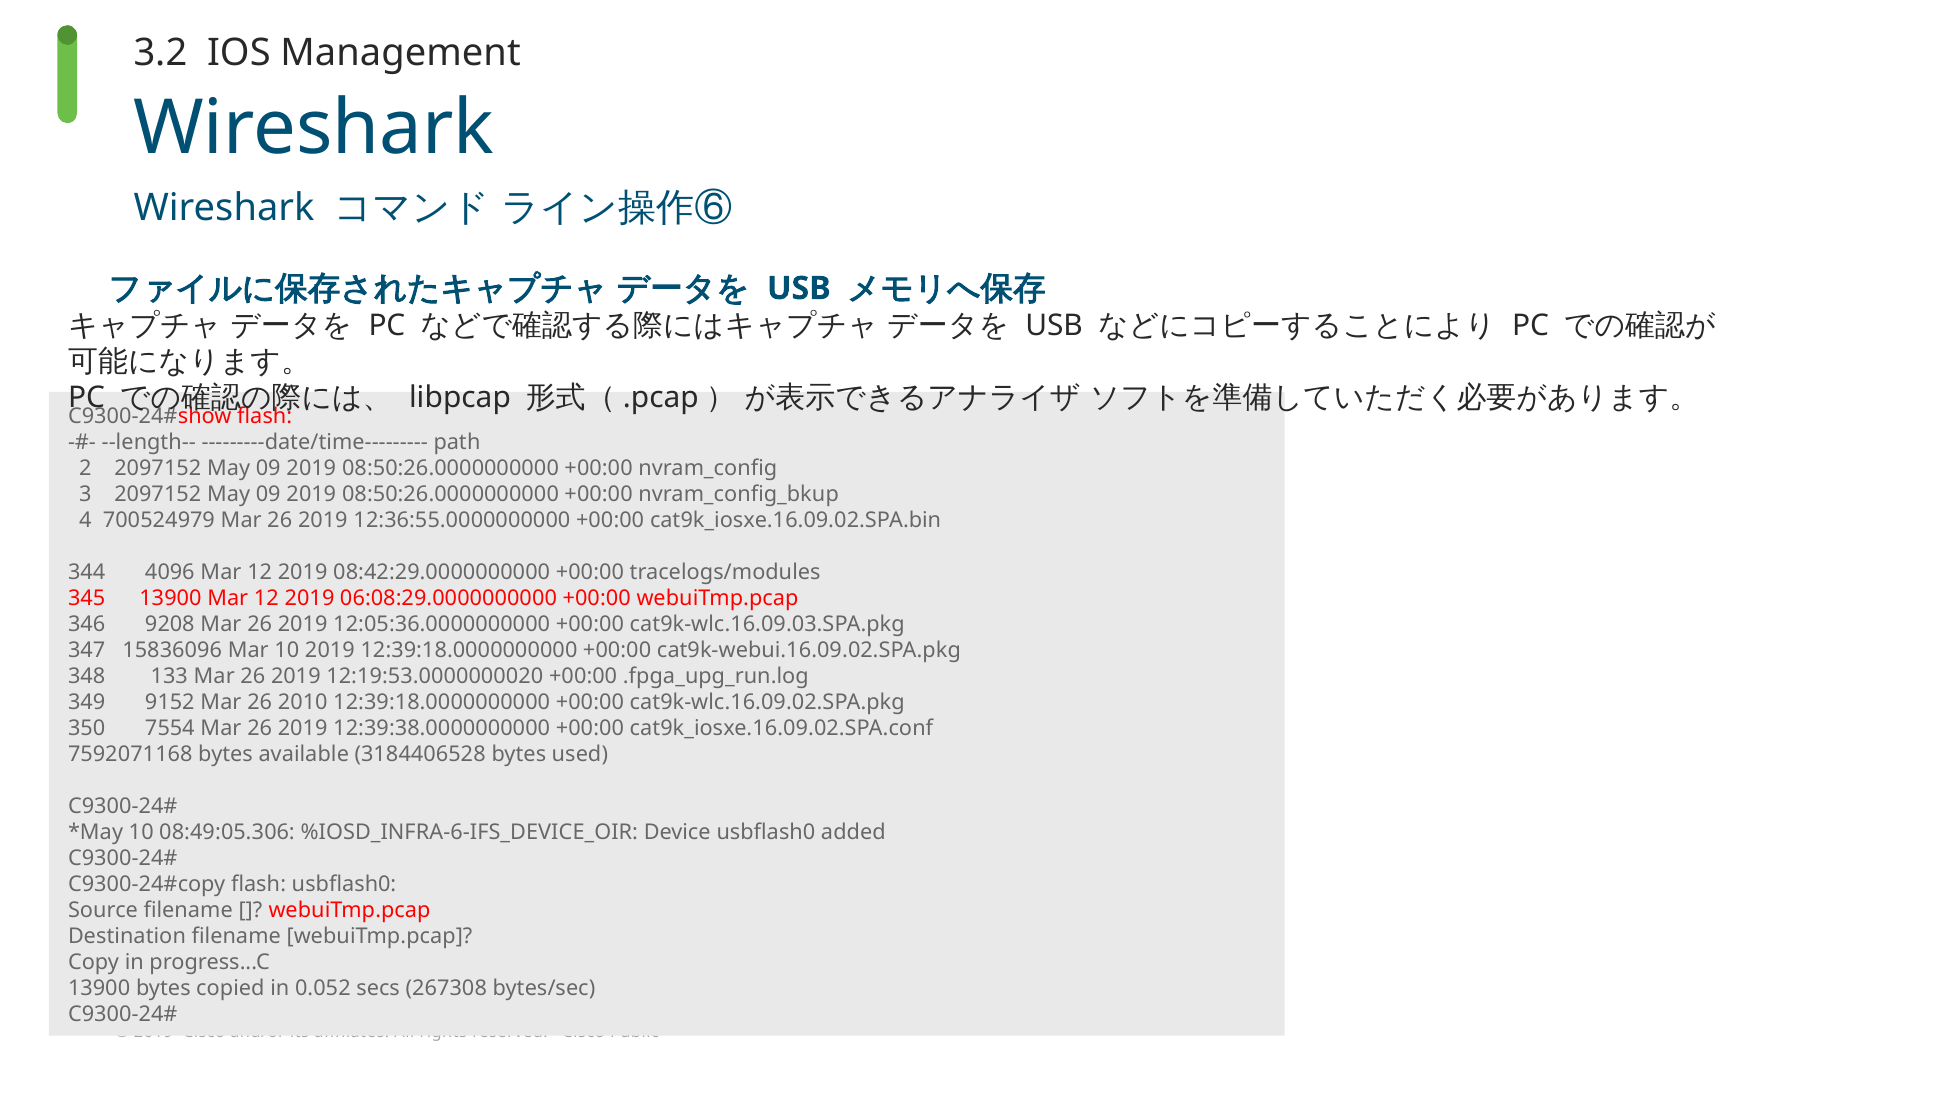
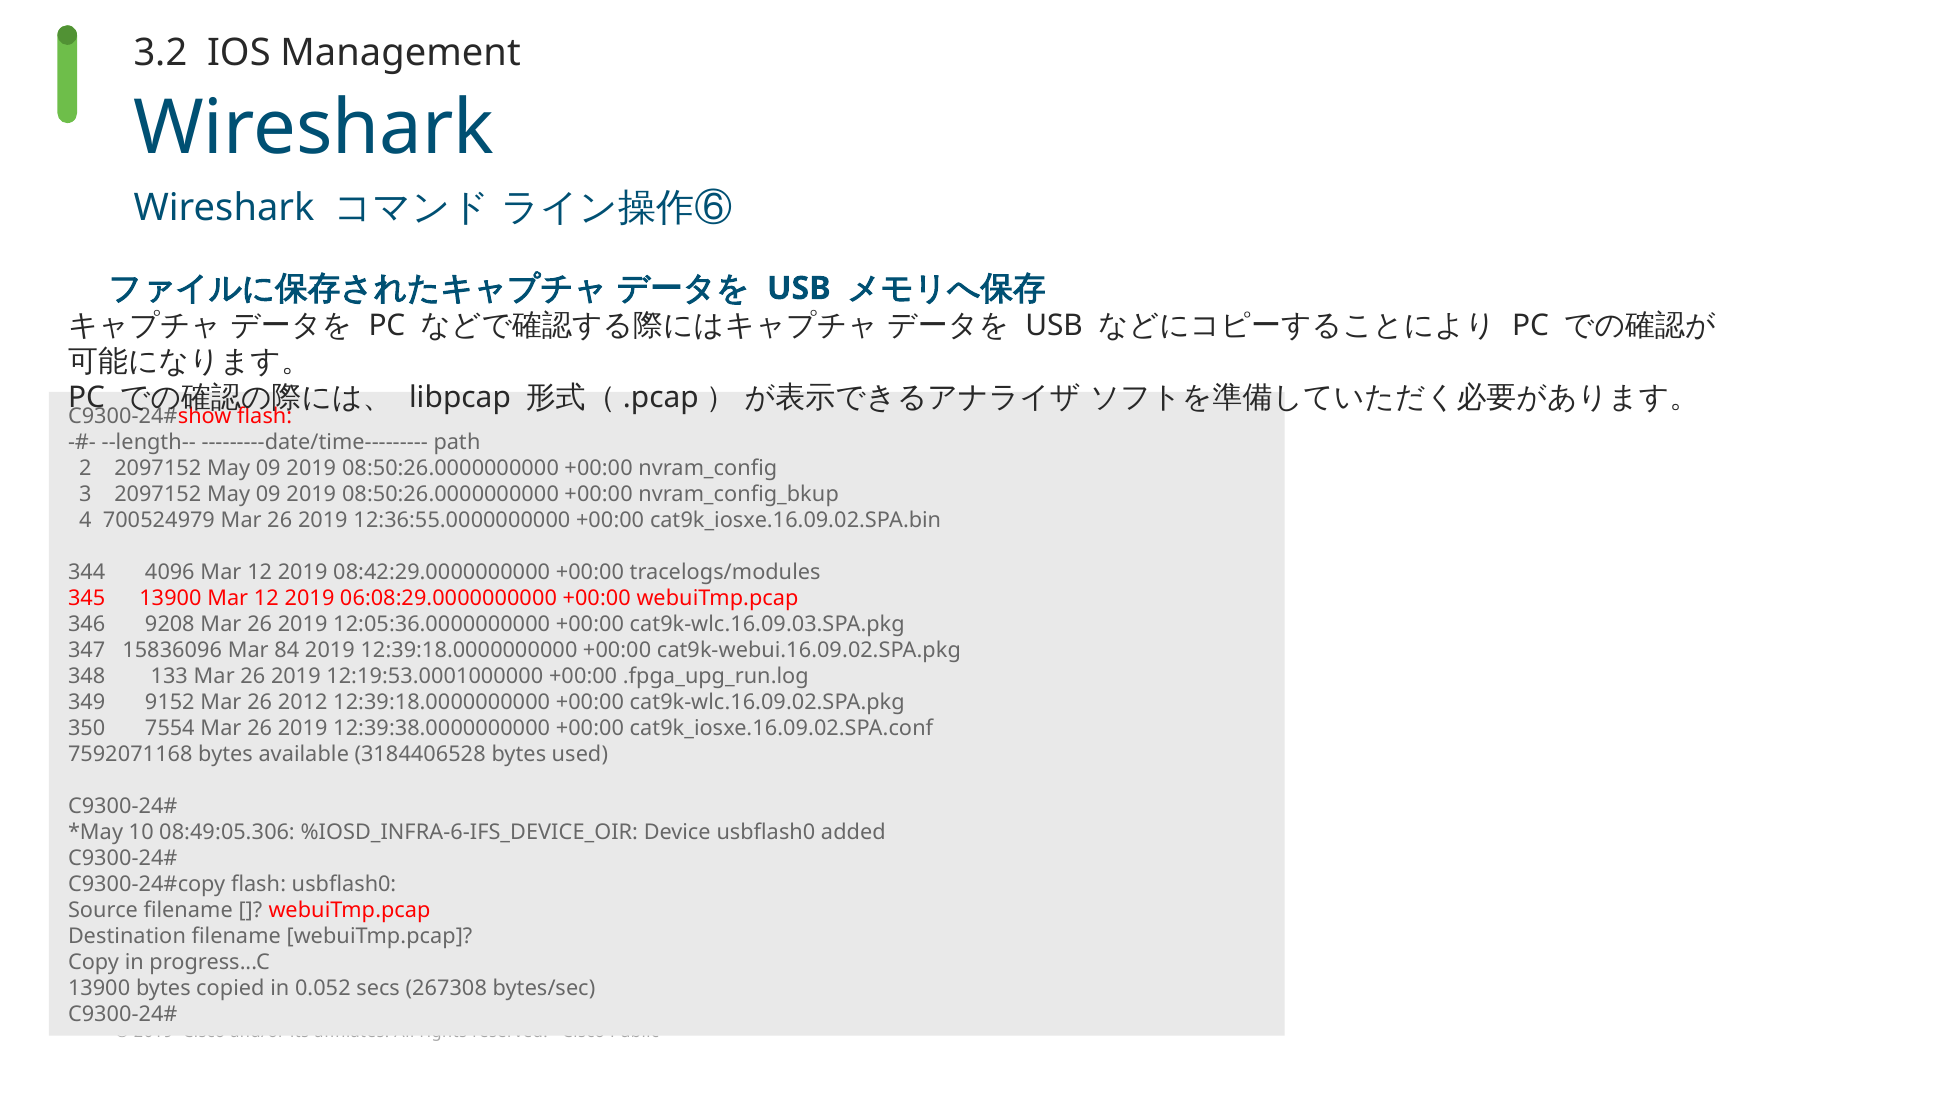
Mar 10: 10 -> 84
12:19:53.0000000020: 12:19:53.0000000020 -> 12:19:53.0001000000
2010: 2010 -> 2012
